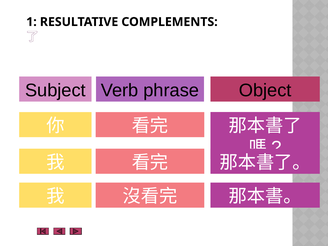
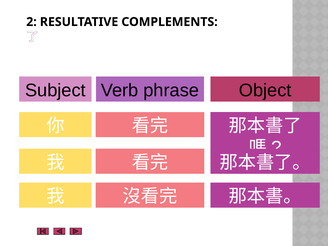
1: 1 -> 2
